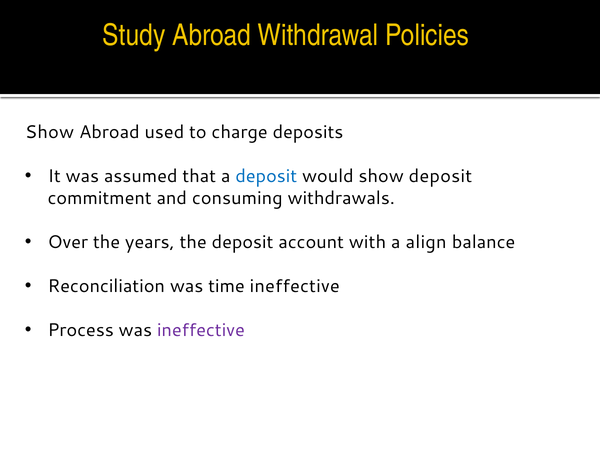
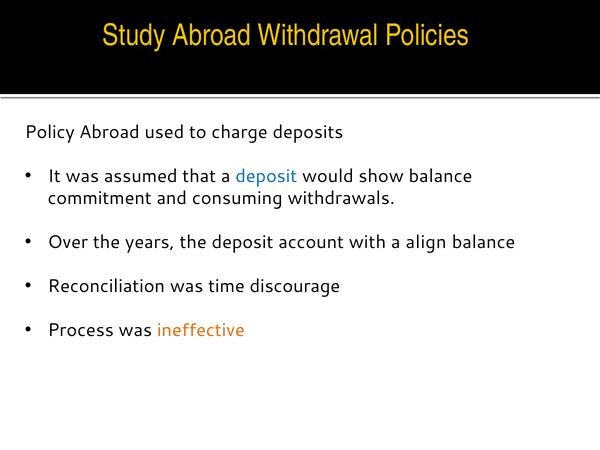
Show at (50, 132): Show -> Policy
show deposit: deposit -> balance
time ineffective: ineffective -> discourage
ineffective at (201, 330) colour: purple -> orange
